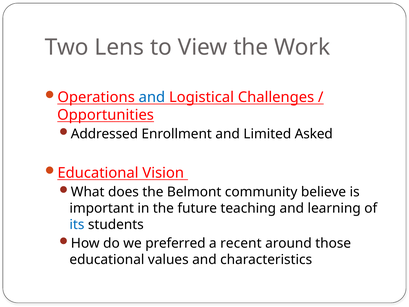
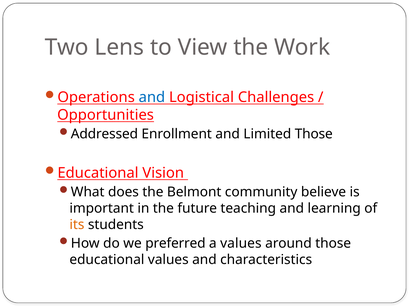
Limited Asked: Asked -> Those
its colour: blue -> orange
a recent: recent -> values
